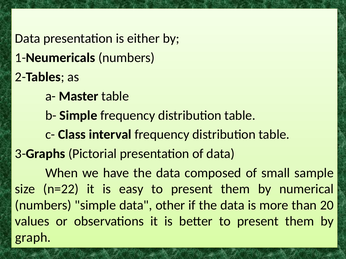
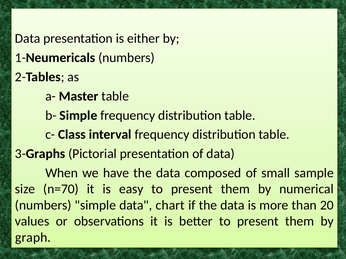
n=22: n=22 -> n=70
other: other -> chart
